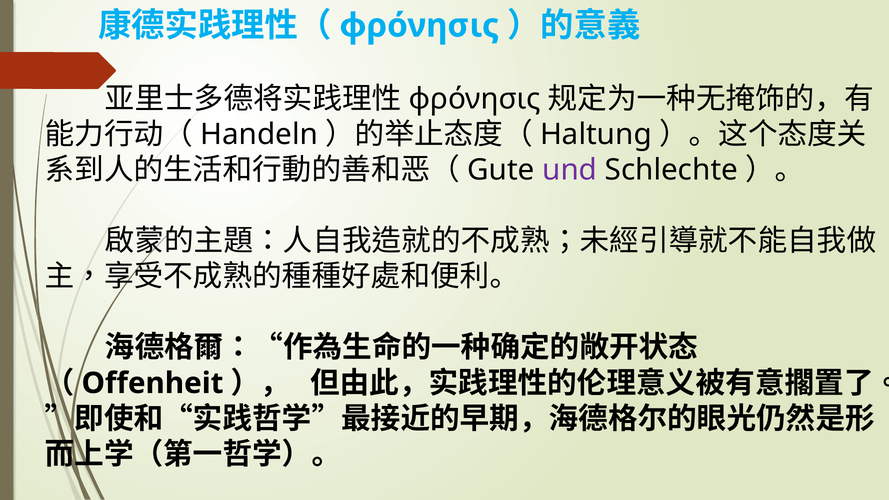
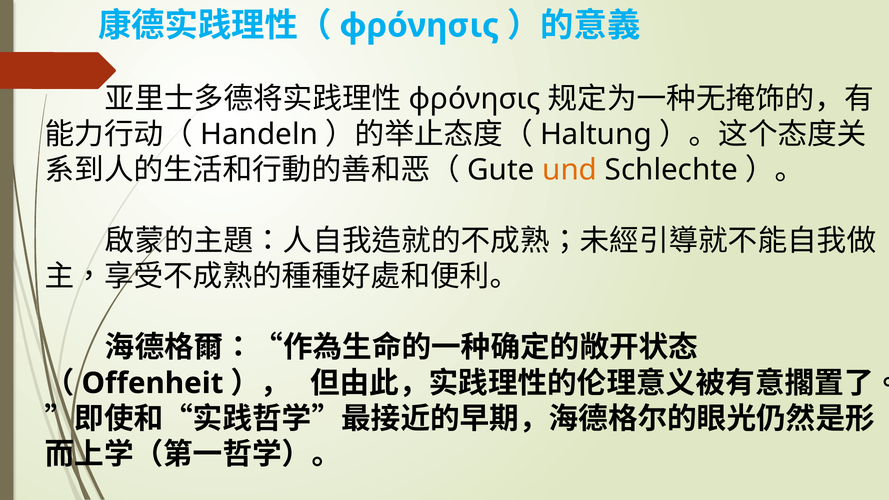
und colour: purple -> orange
